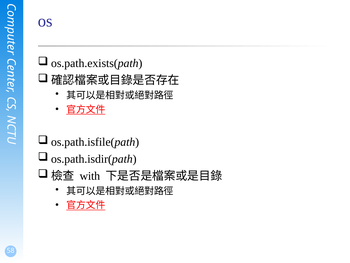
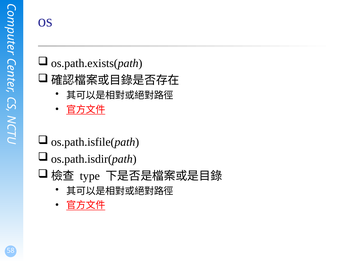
with: with -> type
